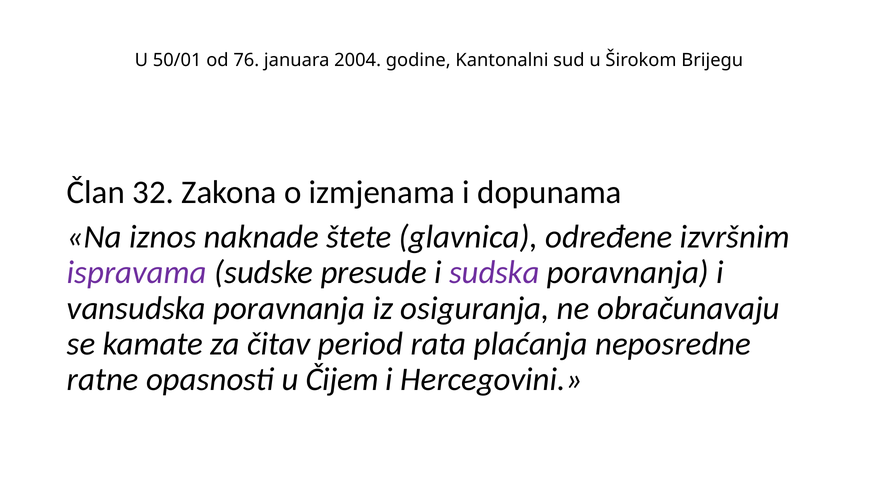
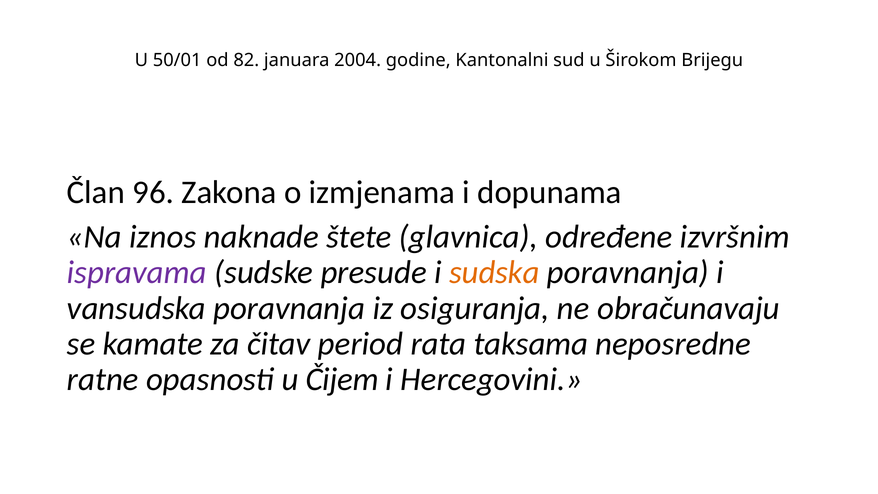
76: 76 -> 82
32: 32 -> 96
sudska colour: purple -> orange
plaćanja: plaćanja -> taksama
